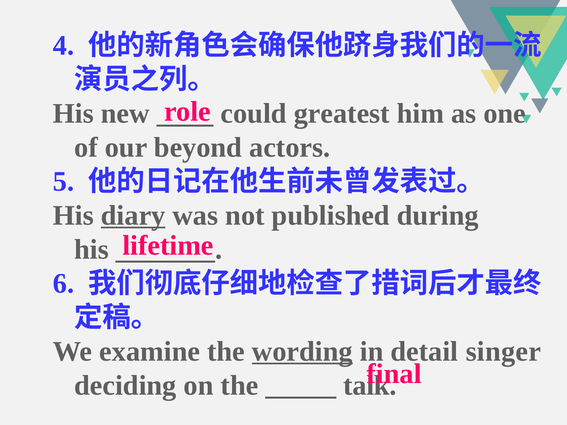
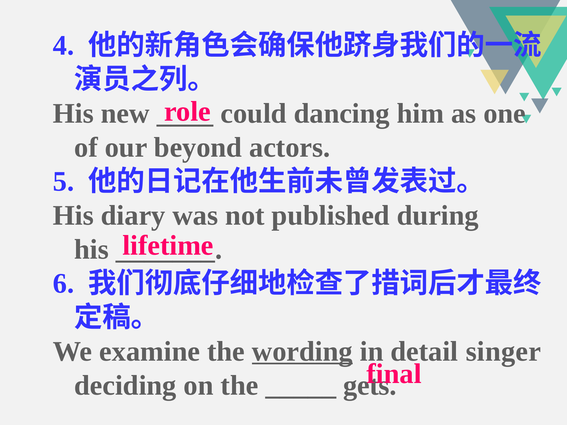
greatest: greatest -> dancing
diary underline: present -> none
talk: talk -> gets
